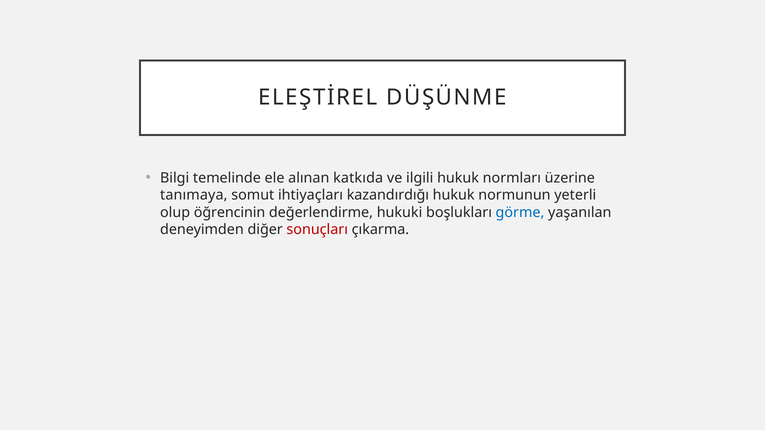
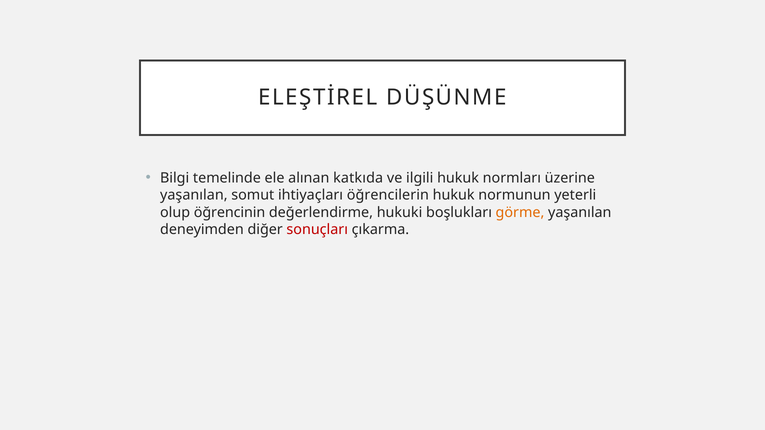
tanımaya at (194, 195): tanımaya -> yaşanılan
kazandırdığı: kazandırdığı -> öğrencilerin
görme colour: blue -> orange
